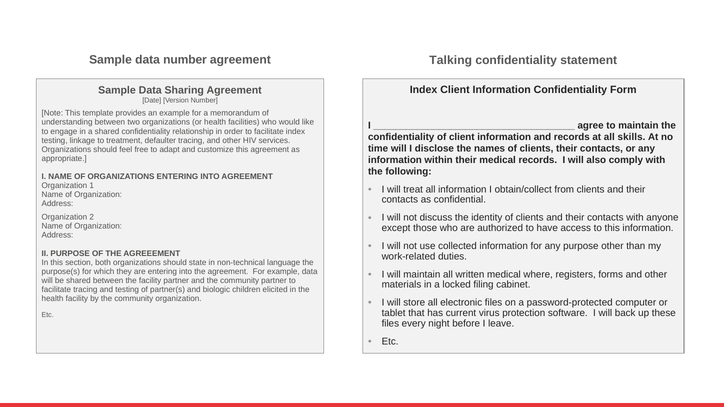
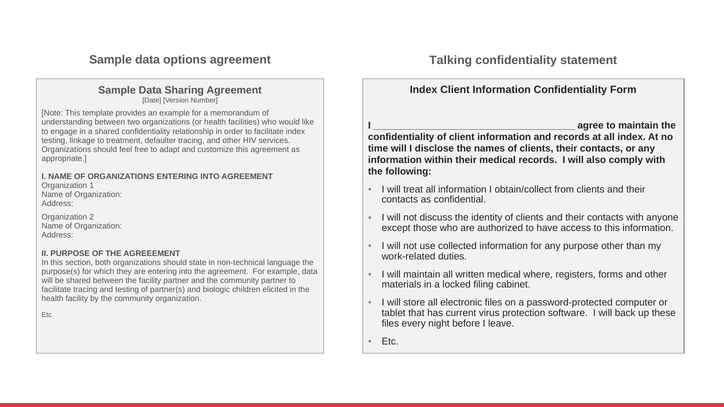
data number: number -> options
all skills: skills -> index
